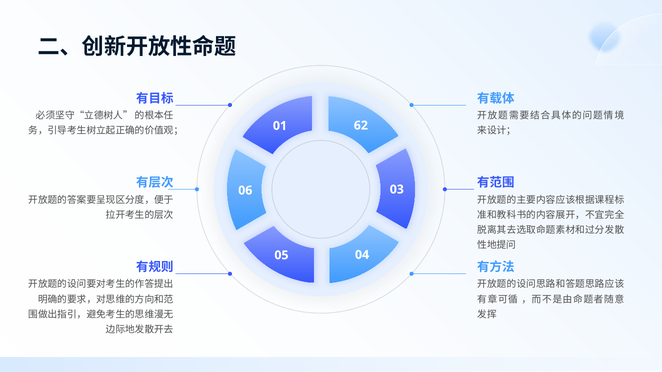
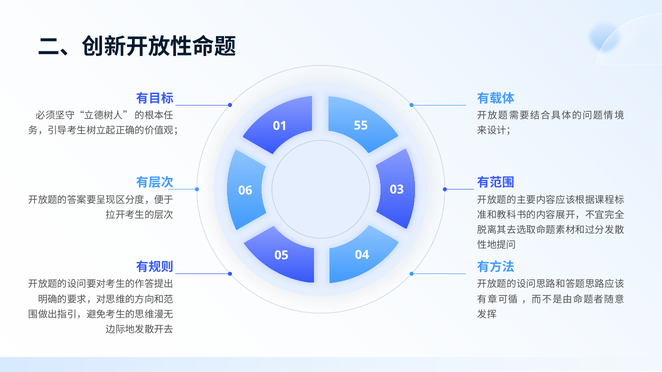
62: 62 -> 55
